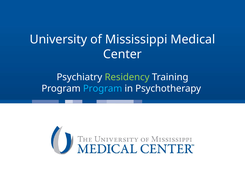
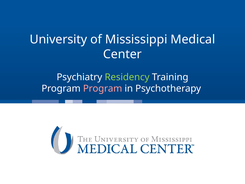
Program at (103, 88) colour: light blue -> pink
